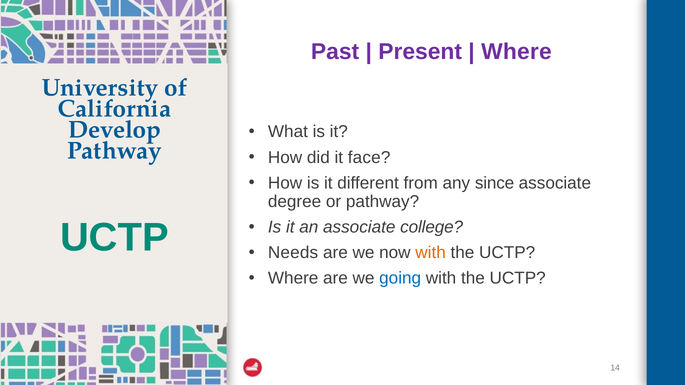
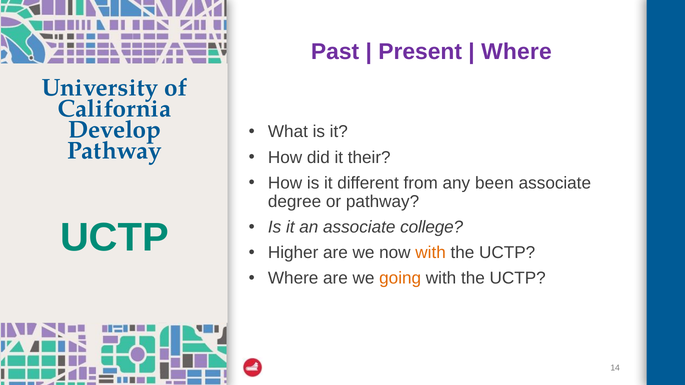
face: face -> their
since: since -> been
Needs: Needs -> Higher
going colour: blue -> orange
